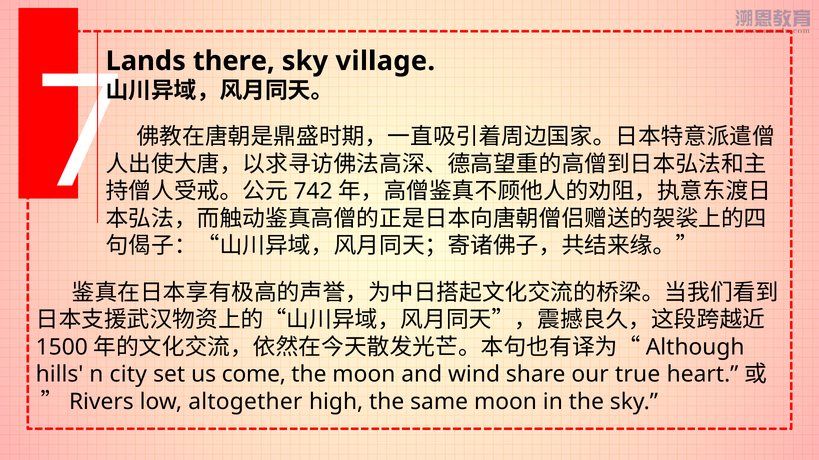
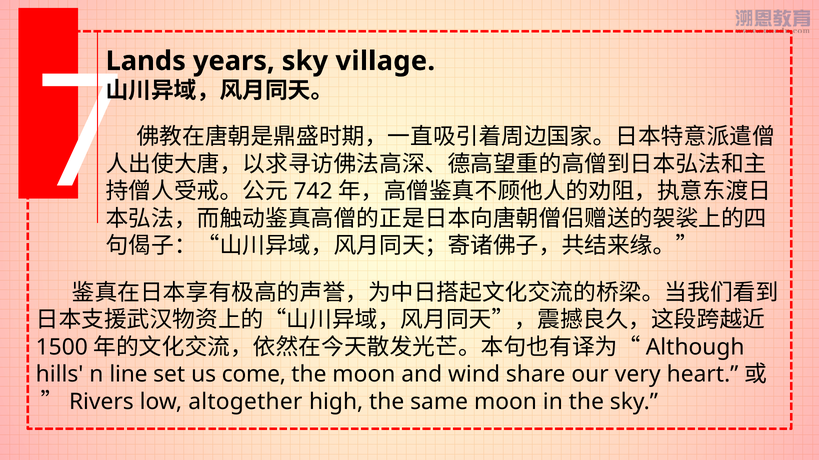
there: there -> years
city: city -> line
true: true -> very
